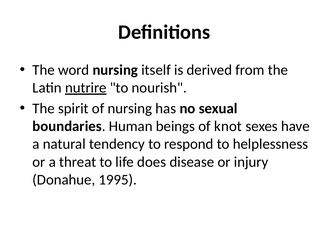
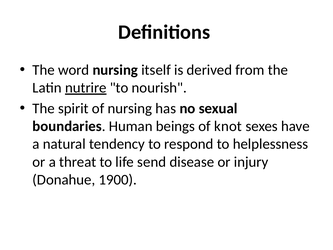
does: does -> send
1995: 1995 -> 1900
